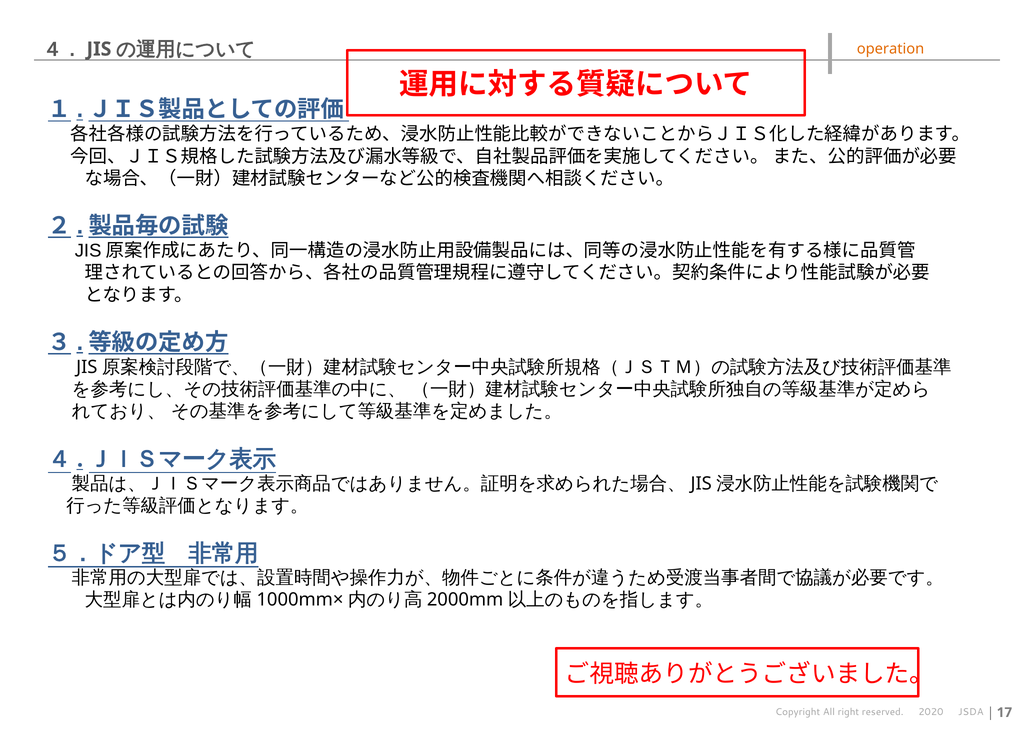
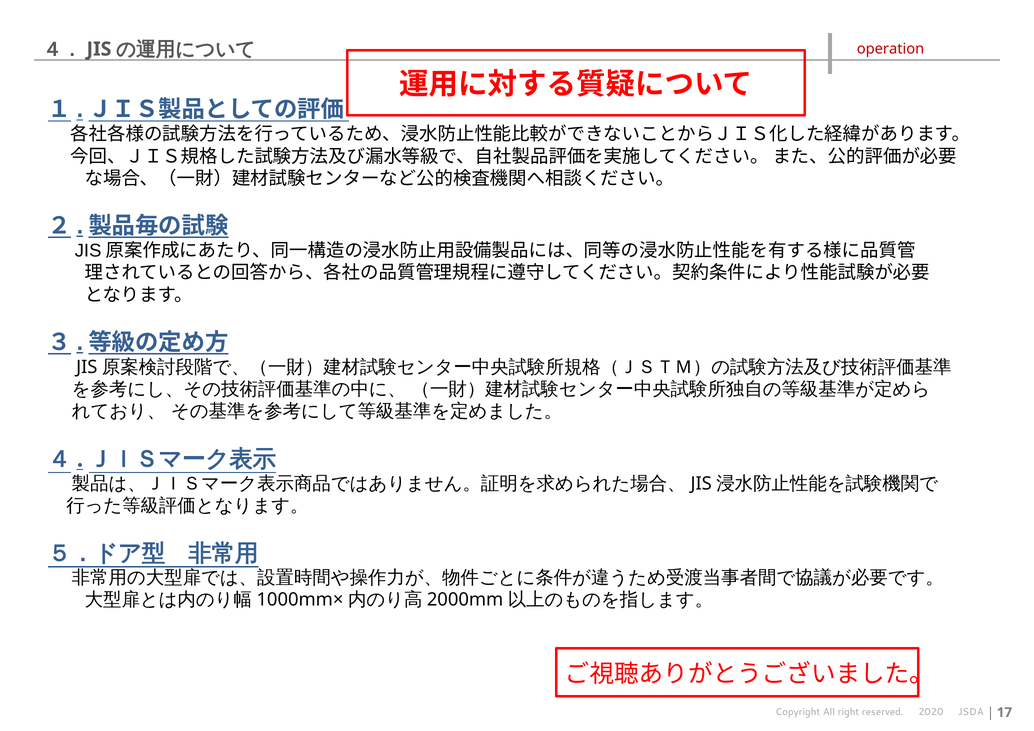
operation colour: orange -> red
